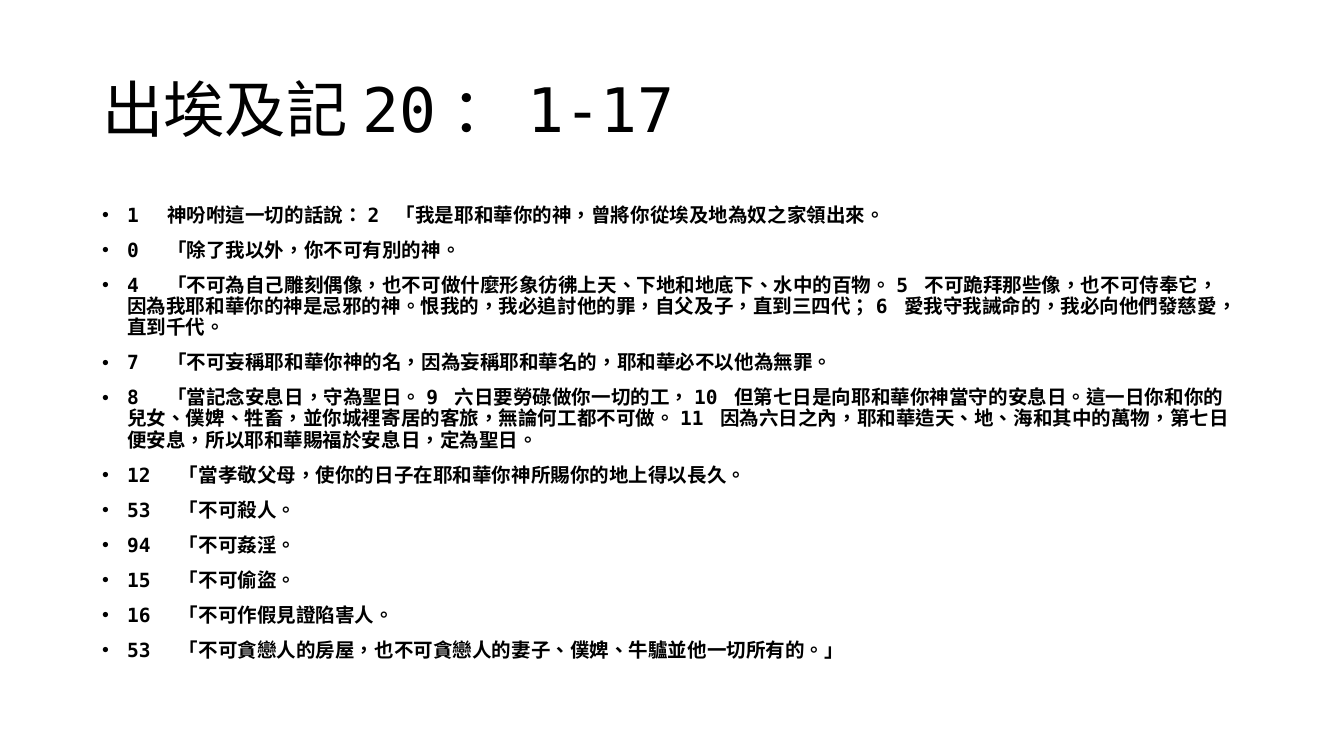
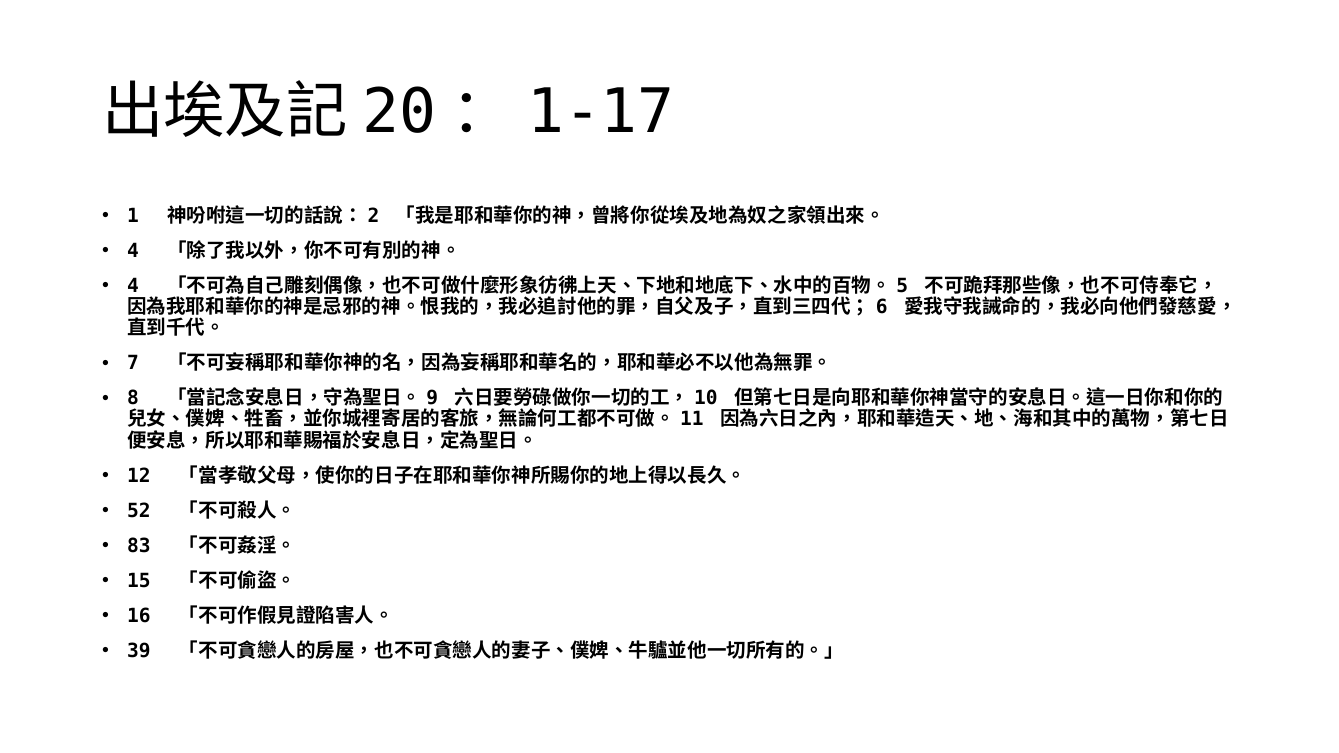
0 at (133, 251): 0 -> 4
53 at (139, 511): 53 -> 52
94: 94 -> 83
53 at (139, 651): 53 -> 39
